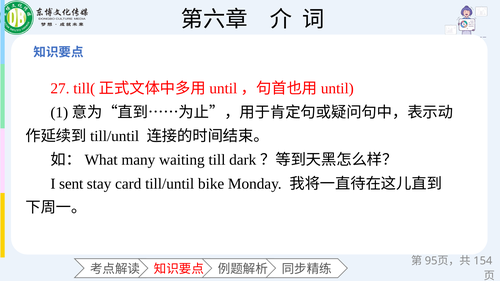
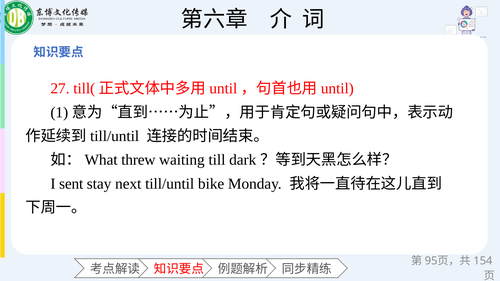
many: many -> threw
card: card -> next
